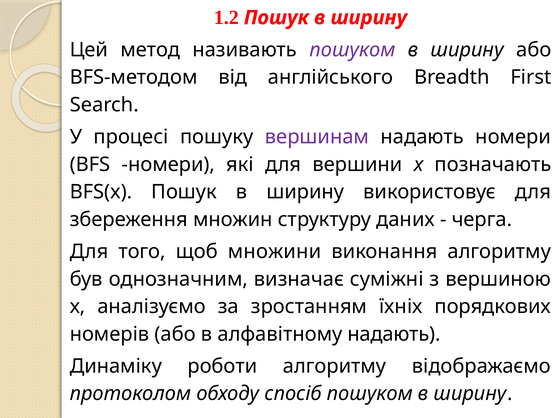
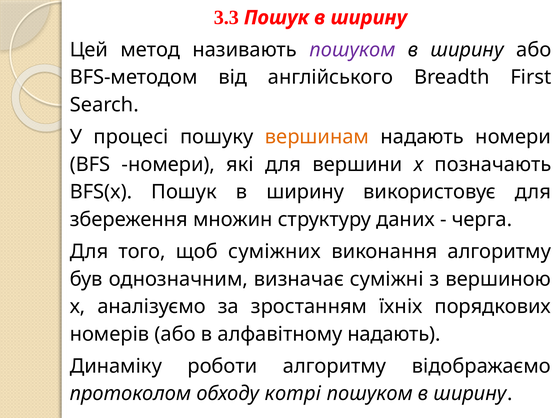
1.2: 1.2 -> 3.3
вершинам colour: purple -> orange
множини: множини -> суміжних
спосіб: спосіб -> котрі
